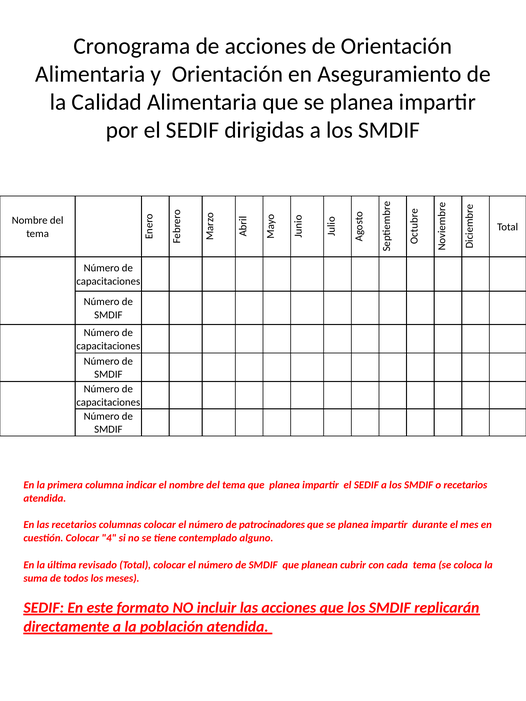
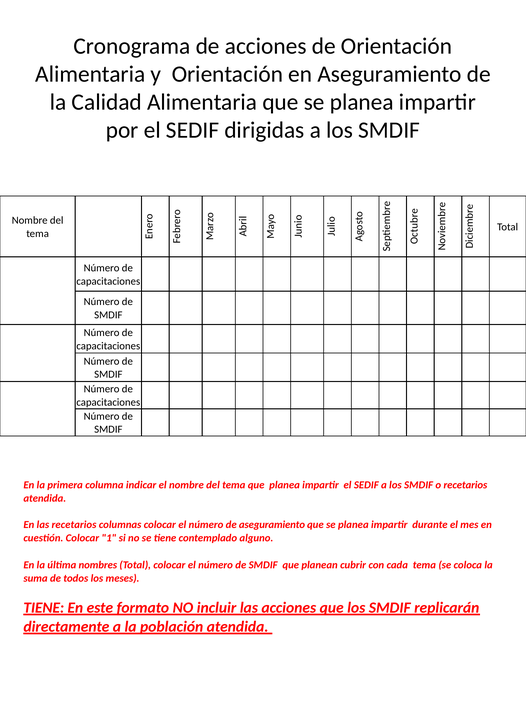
de patrocinadores: patrocinadores -> aseguramiento
4: 4 -> 1
revisado: revisado -> nombres
SEDIF at (44, 608): SEDIF -> TIENE
